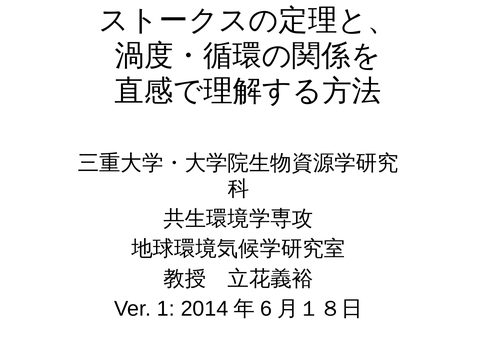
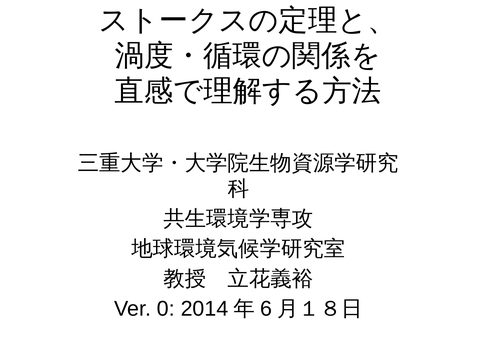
1: 1 -> 0
